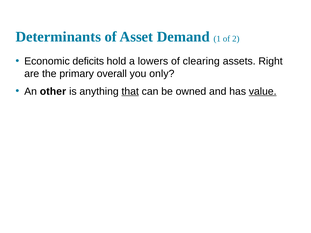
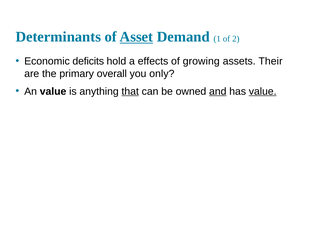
Asset underline: none -> present
lowers: lowers -> effects
clearing: clearing -> growing
Right: Right -> Their
An other: other -> value
and underline: none -> present
